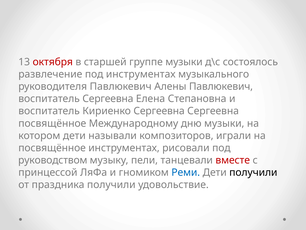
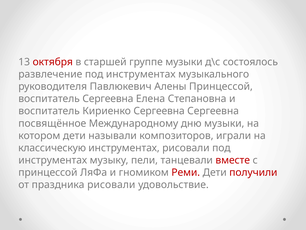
Алены Павлюкевич: Павлюкевич -> Принцессой
посвящённое at (52, 148): посвящённое -> классическую
руководством at (53, 160): руководством -> инструментах
Реми colour: blue -> red
получили at (253, 172) colour: black -> red
праздника получили: получили -> рисовали
